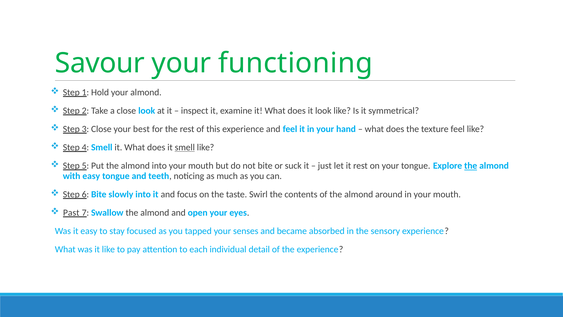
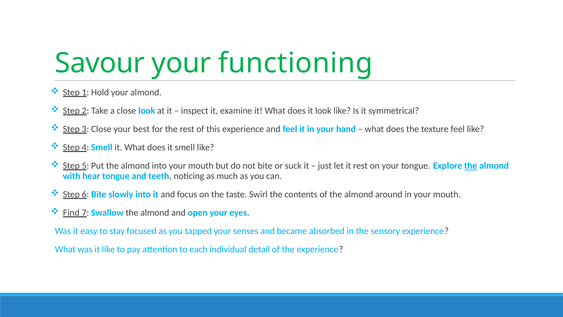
smell at (185, 147) underline: present -> none
with easy: easy -> hear
Past: Past -> Find
